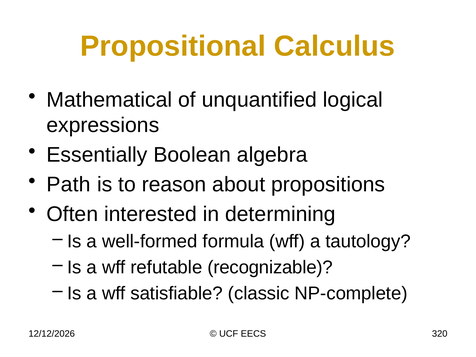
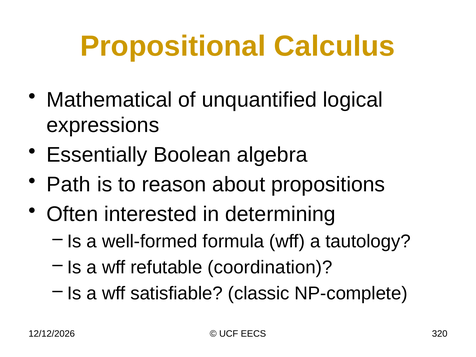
recognizable: recognizable -> coordination
